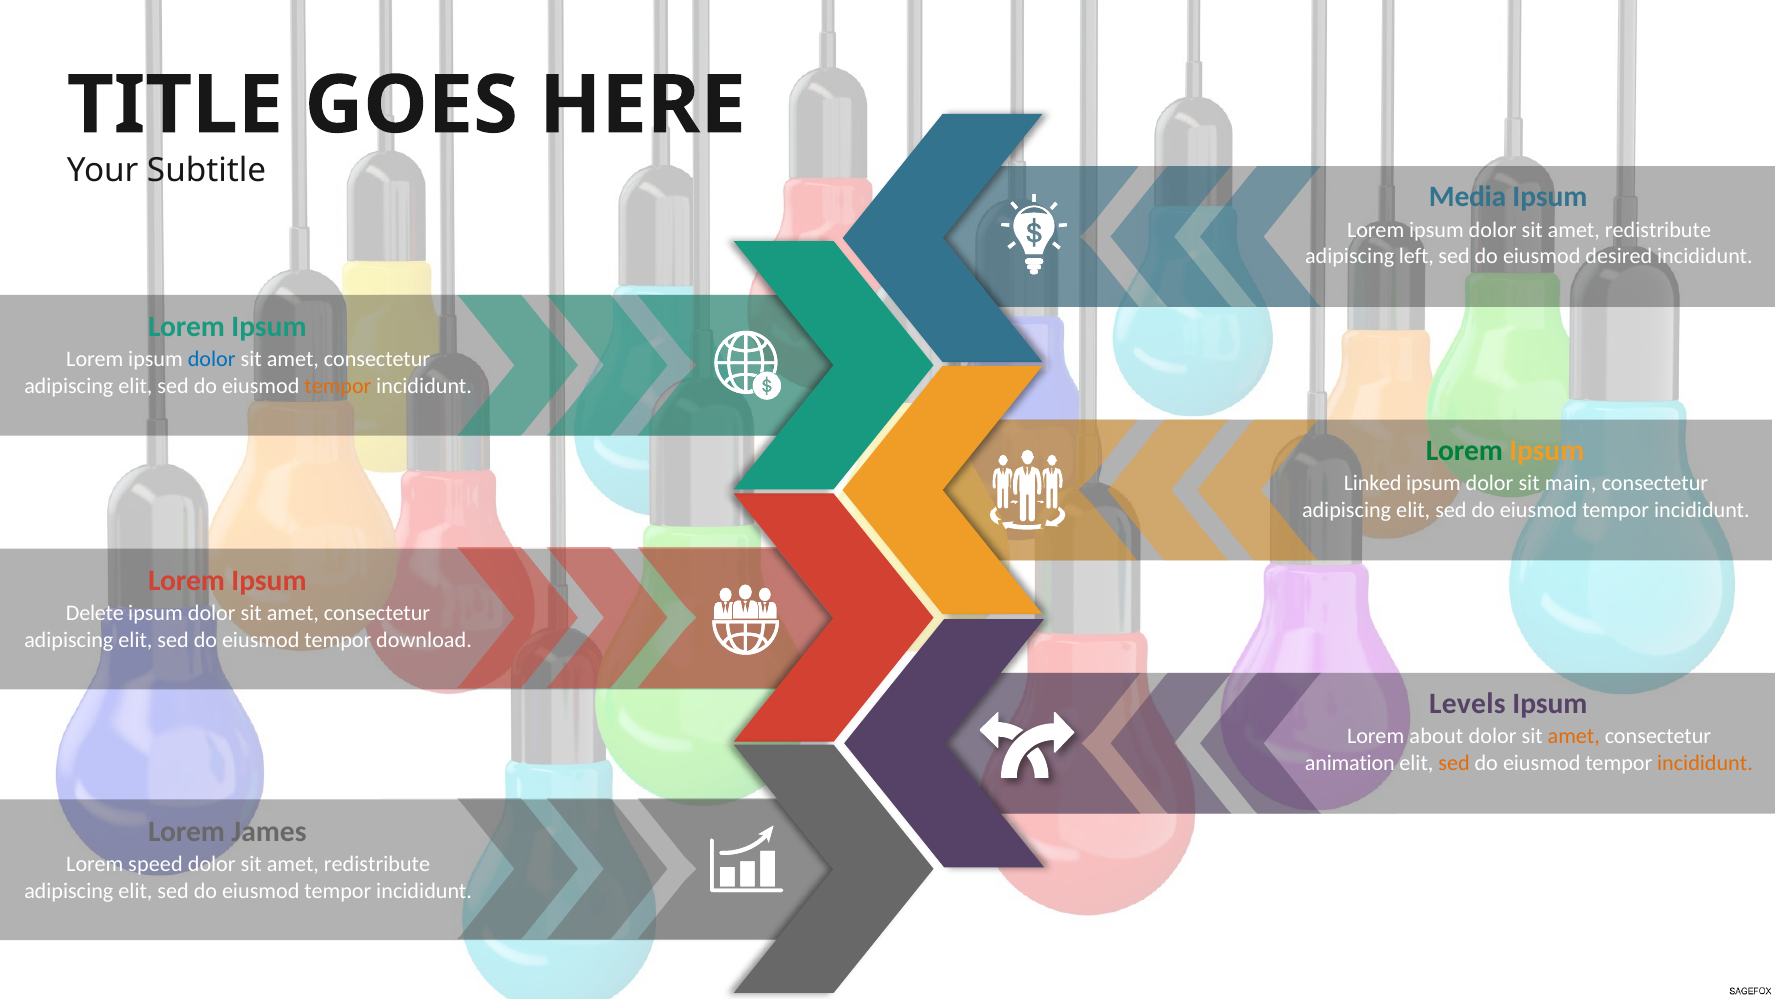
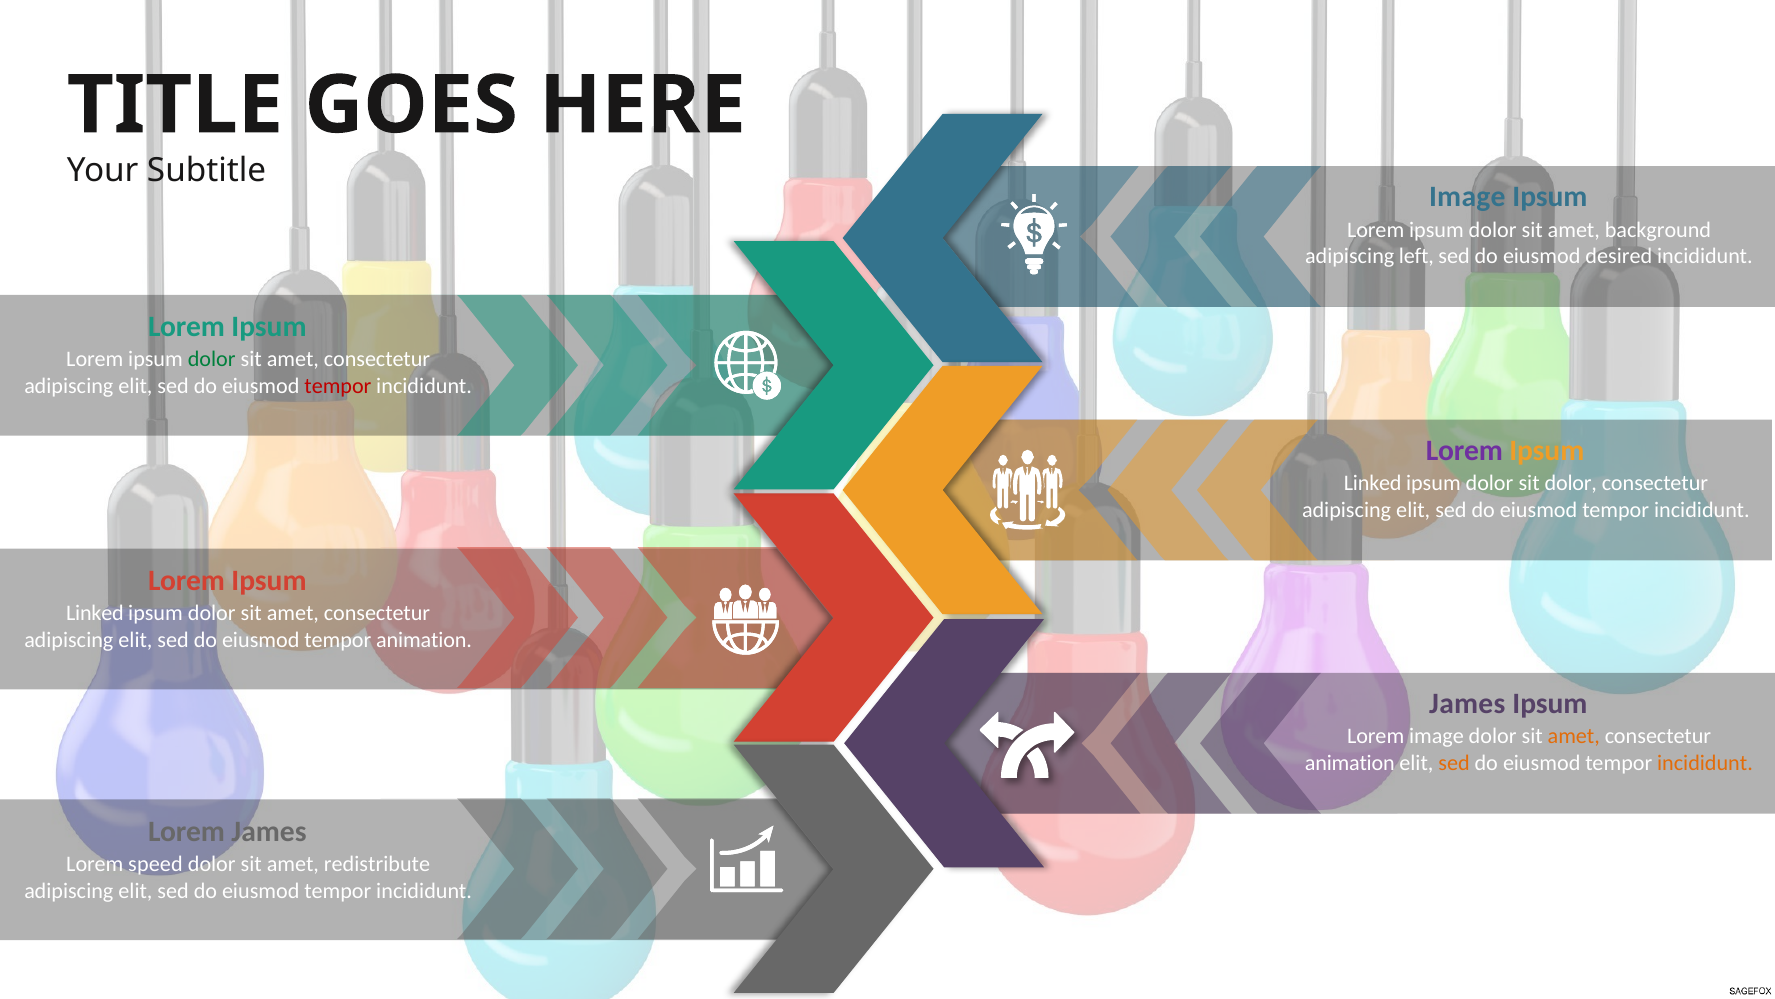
Media at (1468, 197): Media -> Image
redistribute at (1658, 230): redistribute -> background
dolor at (212, 359) colour: blue -> green
tempor at (338, 386) colour: orange -> red
Lorem at (1464, 450) colour: green -> purple
sit main: main -> dolor
Delete at (95, 613): Delete -> Linked
tempor download: download -> animation
Levels at (1467, 704): Levels -> James
Lorem about: about -> image
